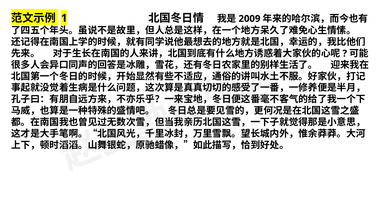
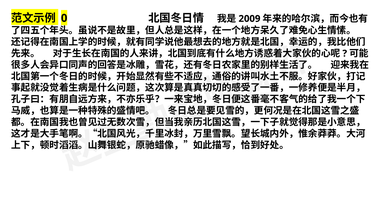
1: 1 -> 0
